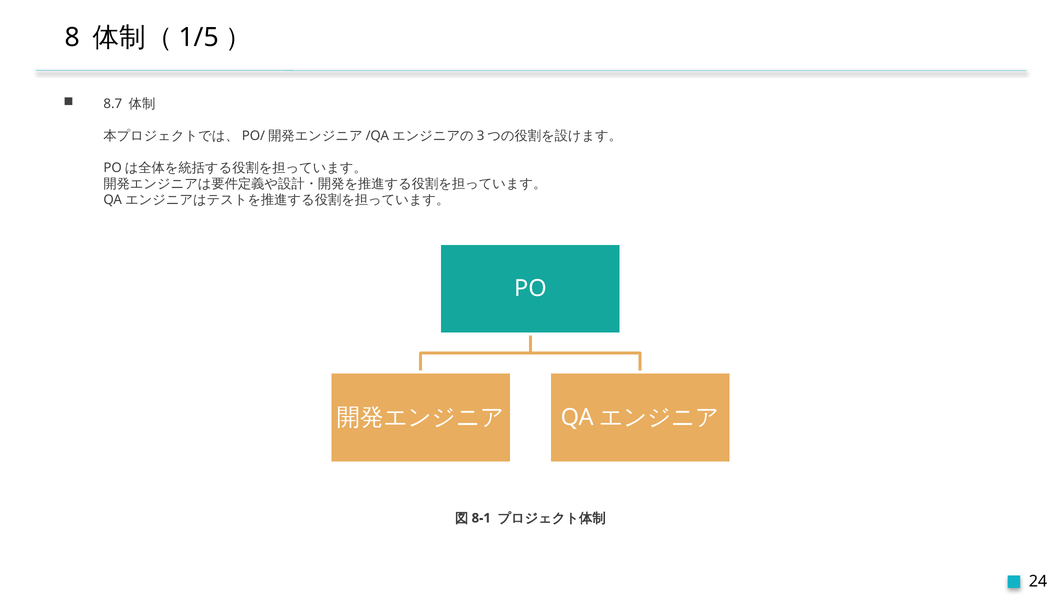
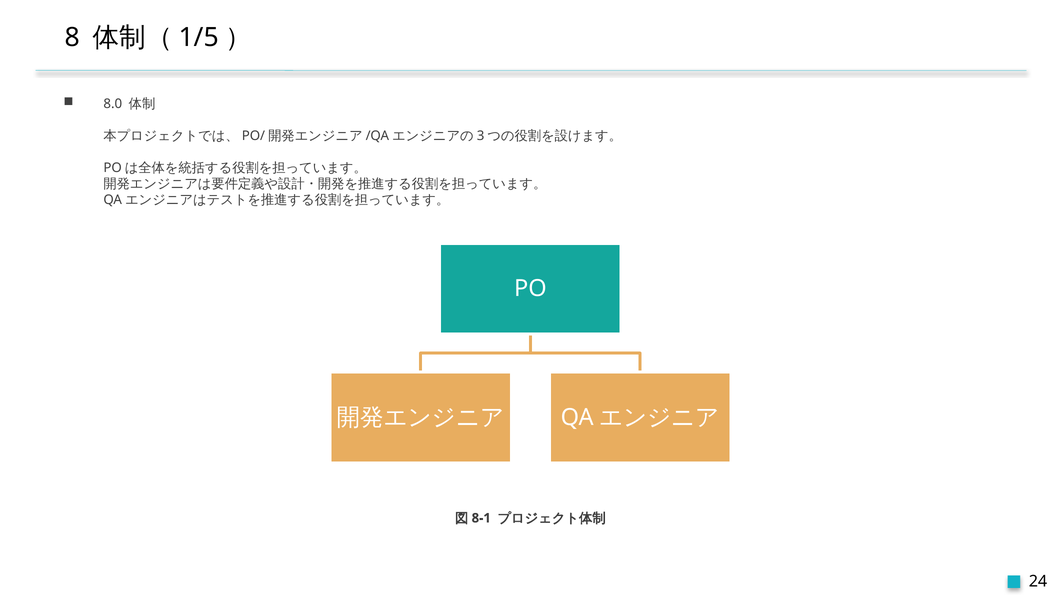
8.7: 8.7 -> 8.0
